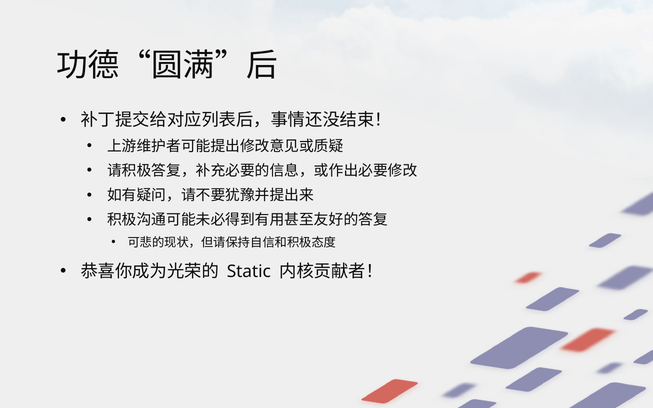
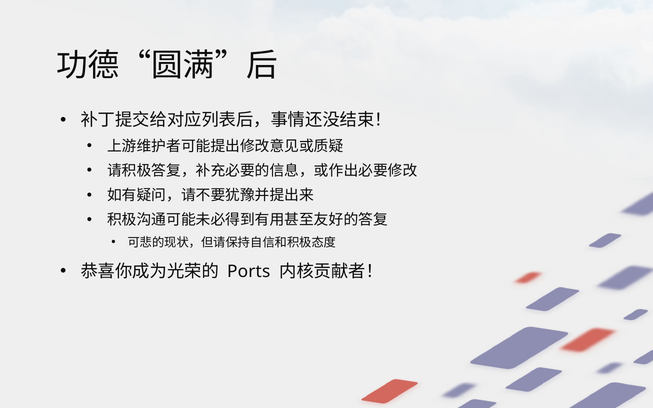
Static: Static -> Ports
